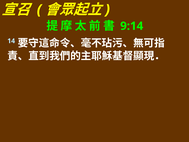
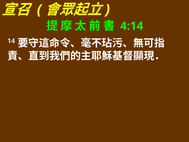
9:14: 9:14 -> 4:14
